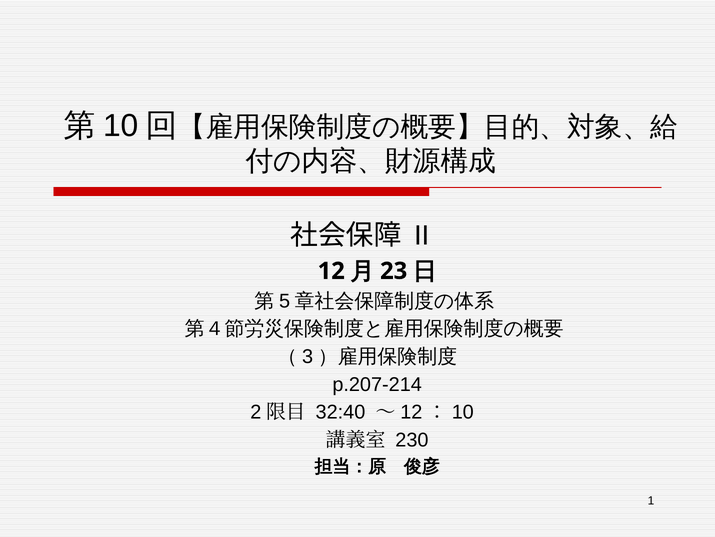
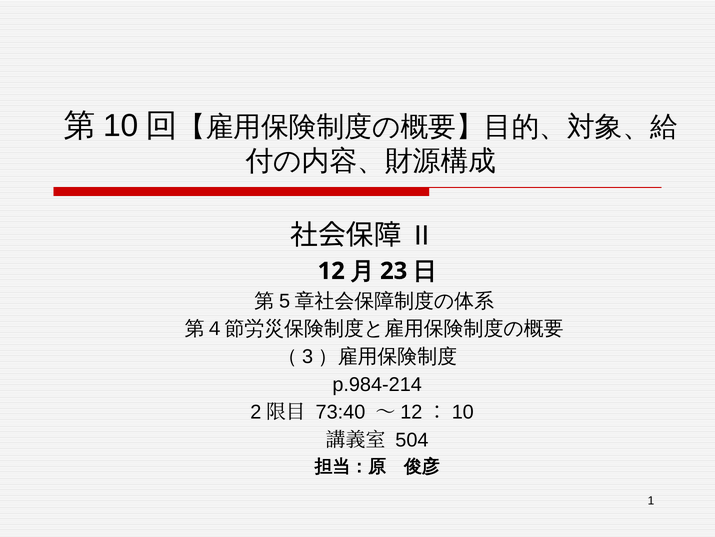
p.207-214: p.207-214 -> p.984-214
32:40: 32:40 -> 73:40
230: 230 -> 504
